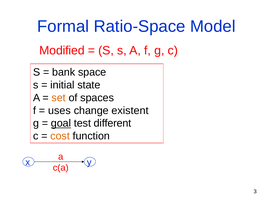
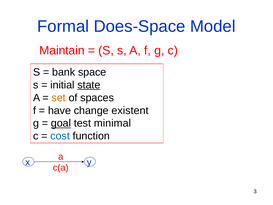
Ratio-Space: Ratio-Space -> Does-Space
Modified: Modified -> Maintain
state underline: none -> present
uses: uses -> have
different: different -> minimal
cost colour: orange -> blue
